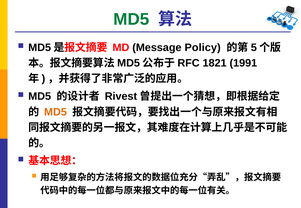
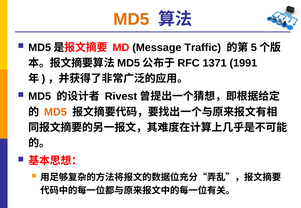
MD5 at (131, 19) colour: green -> orange
Policy: Policy -> Traffic
1821: 1821 -> 1371
